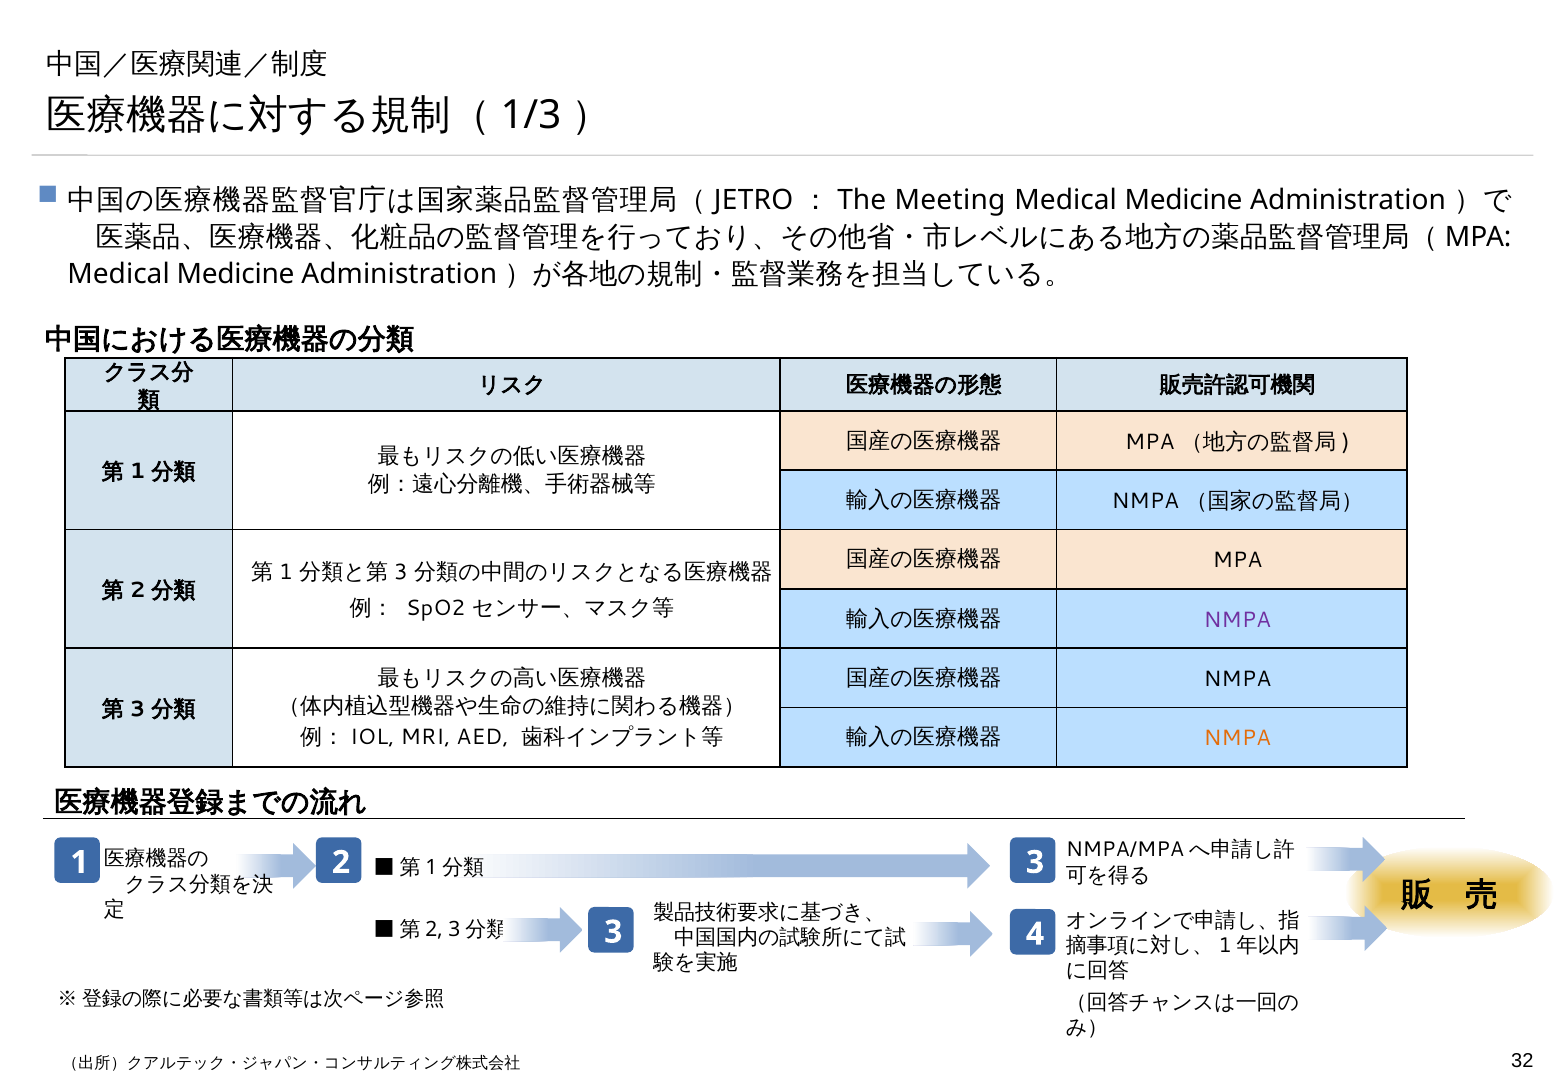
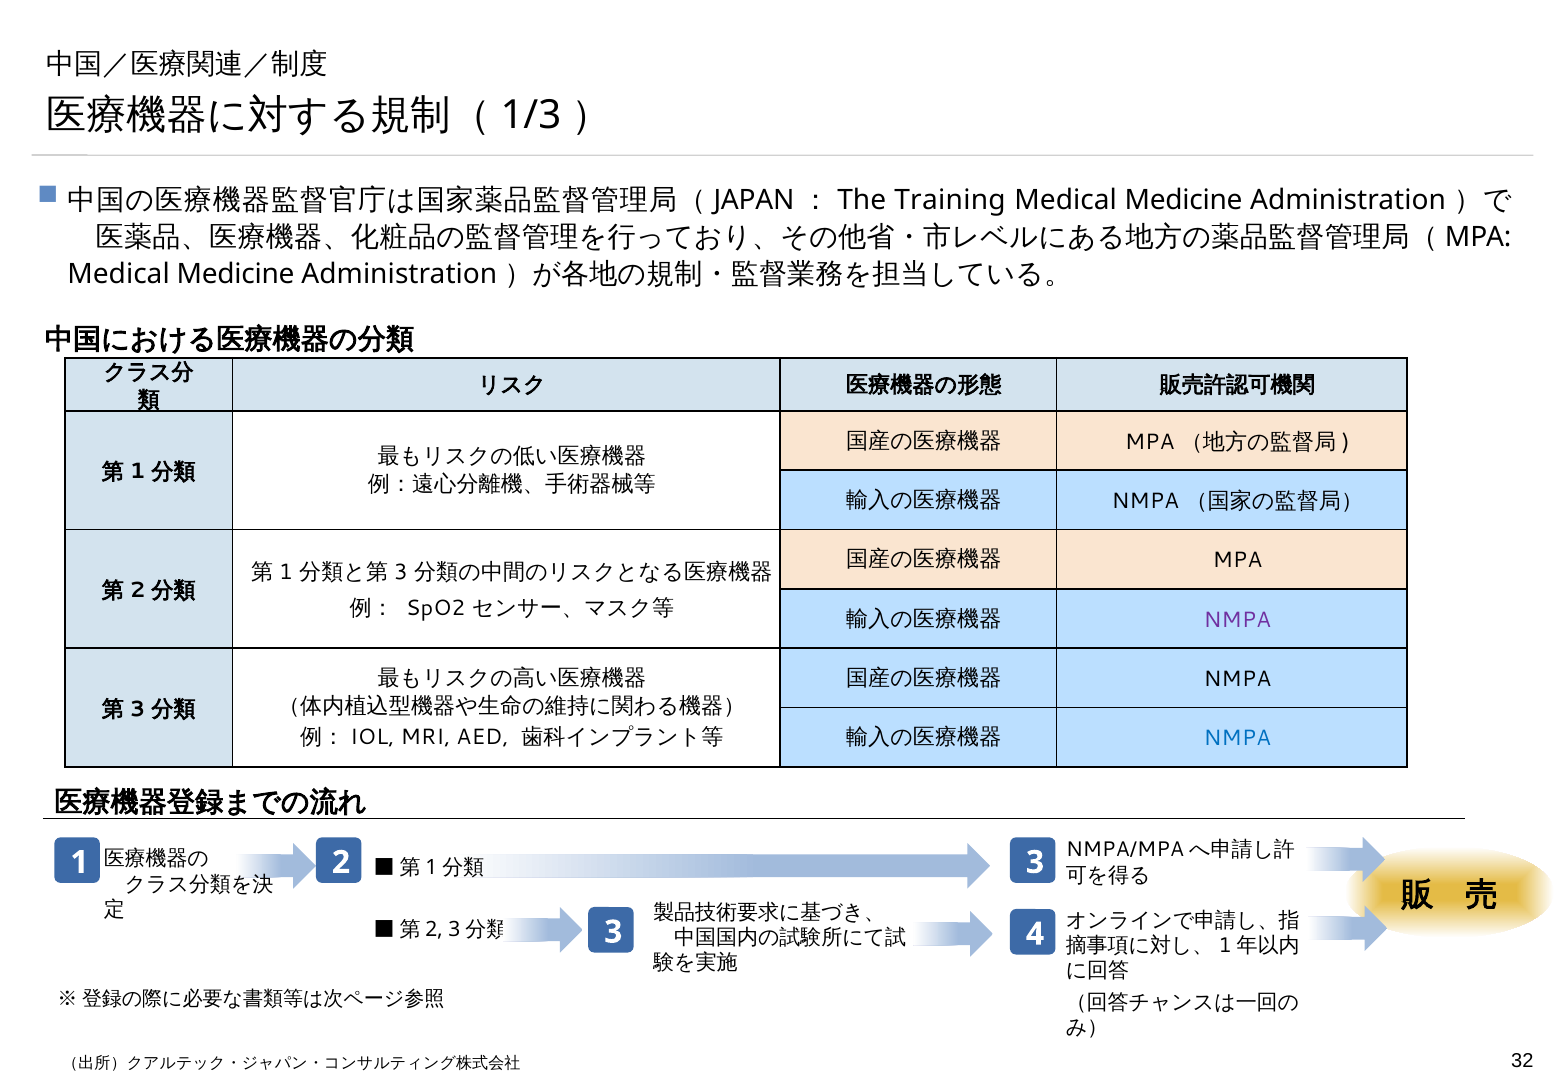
JETRO: JETRO -> JAPAN
Meeting: Meeting -> Training
NMPA at (1237, 738) colour: orange -> blue
